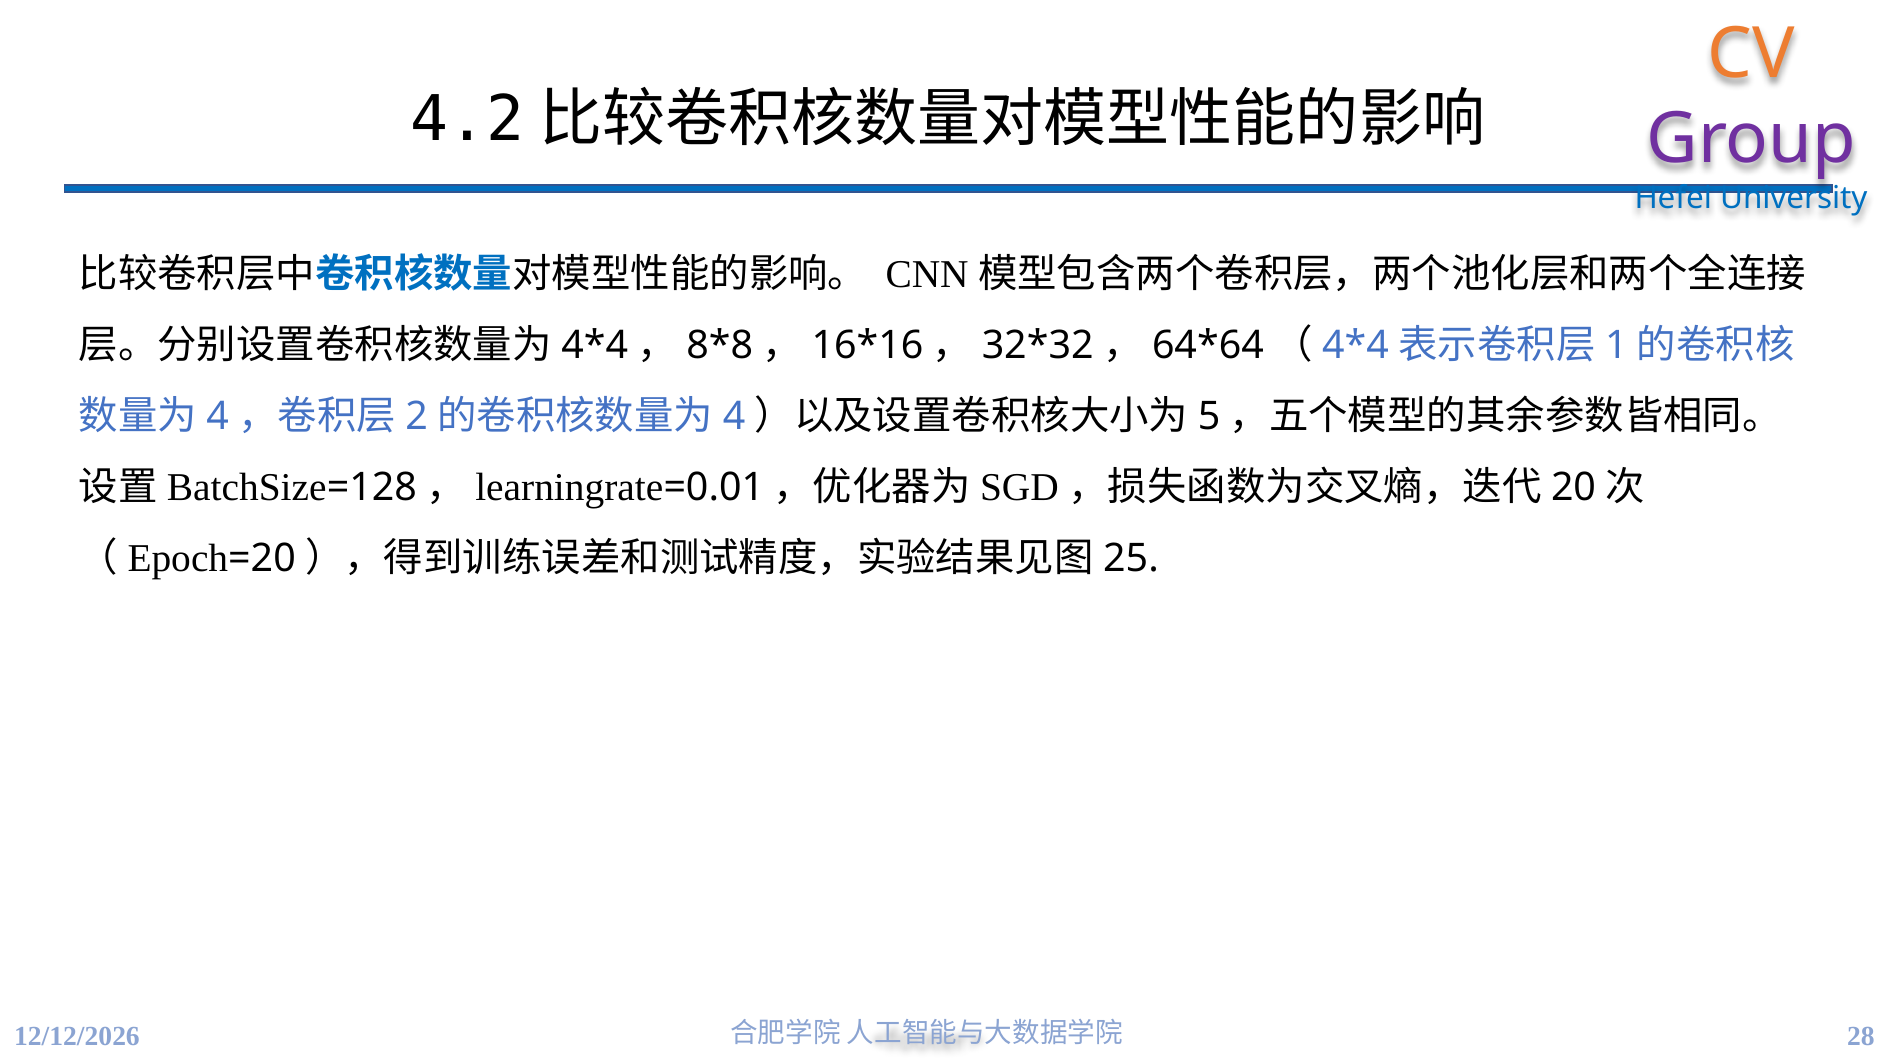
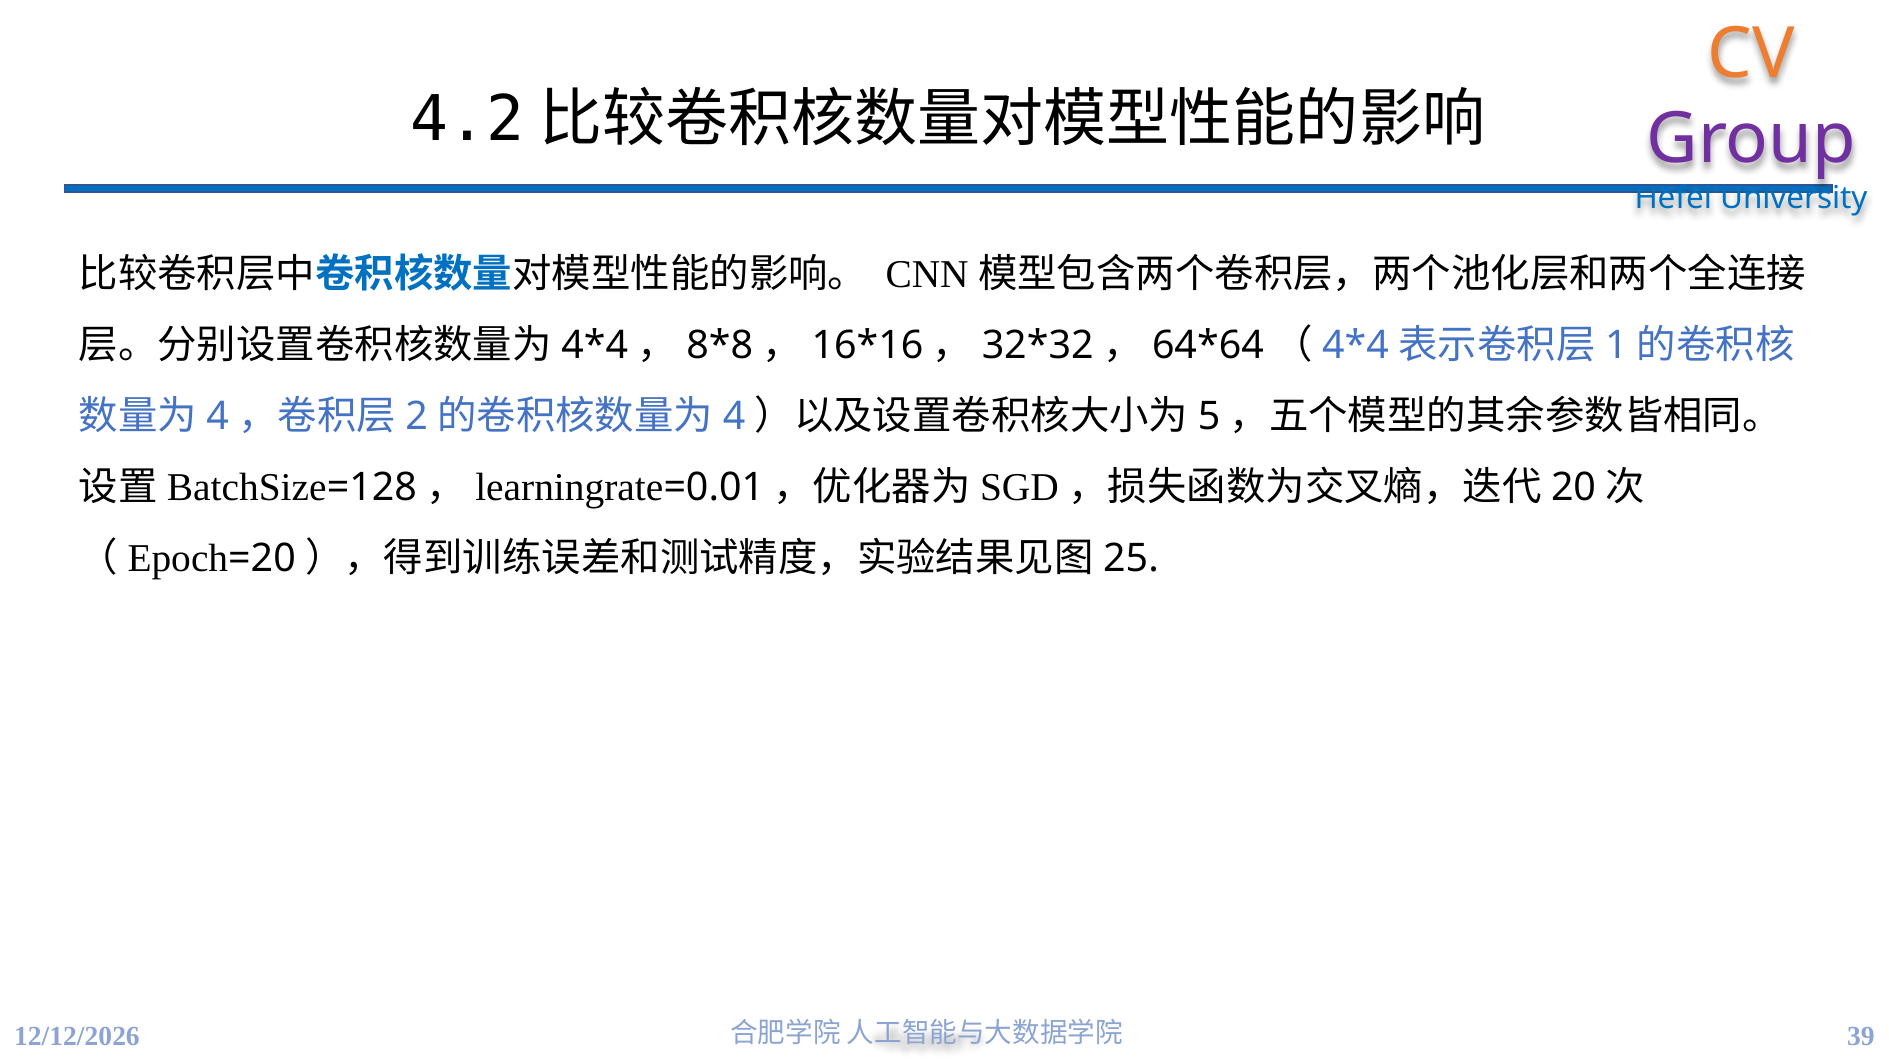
28: 28 -> 39
